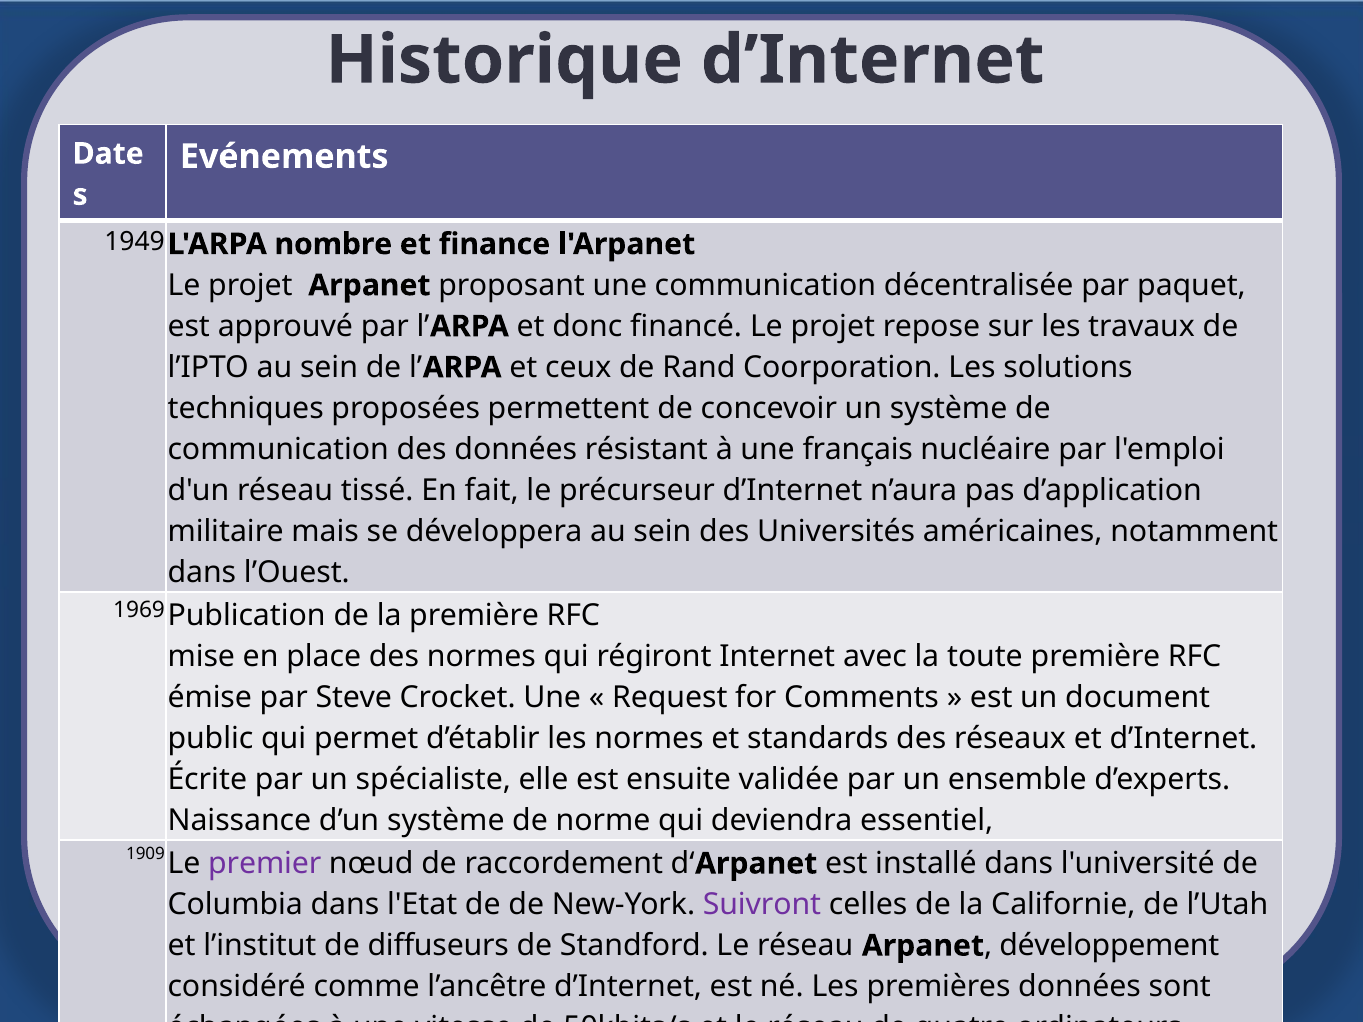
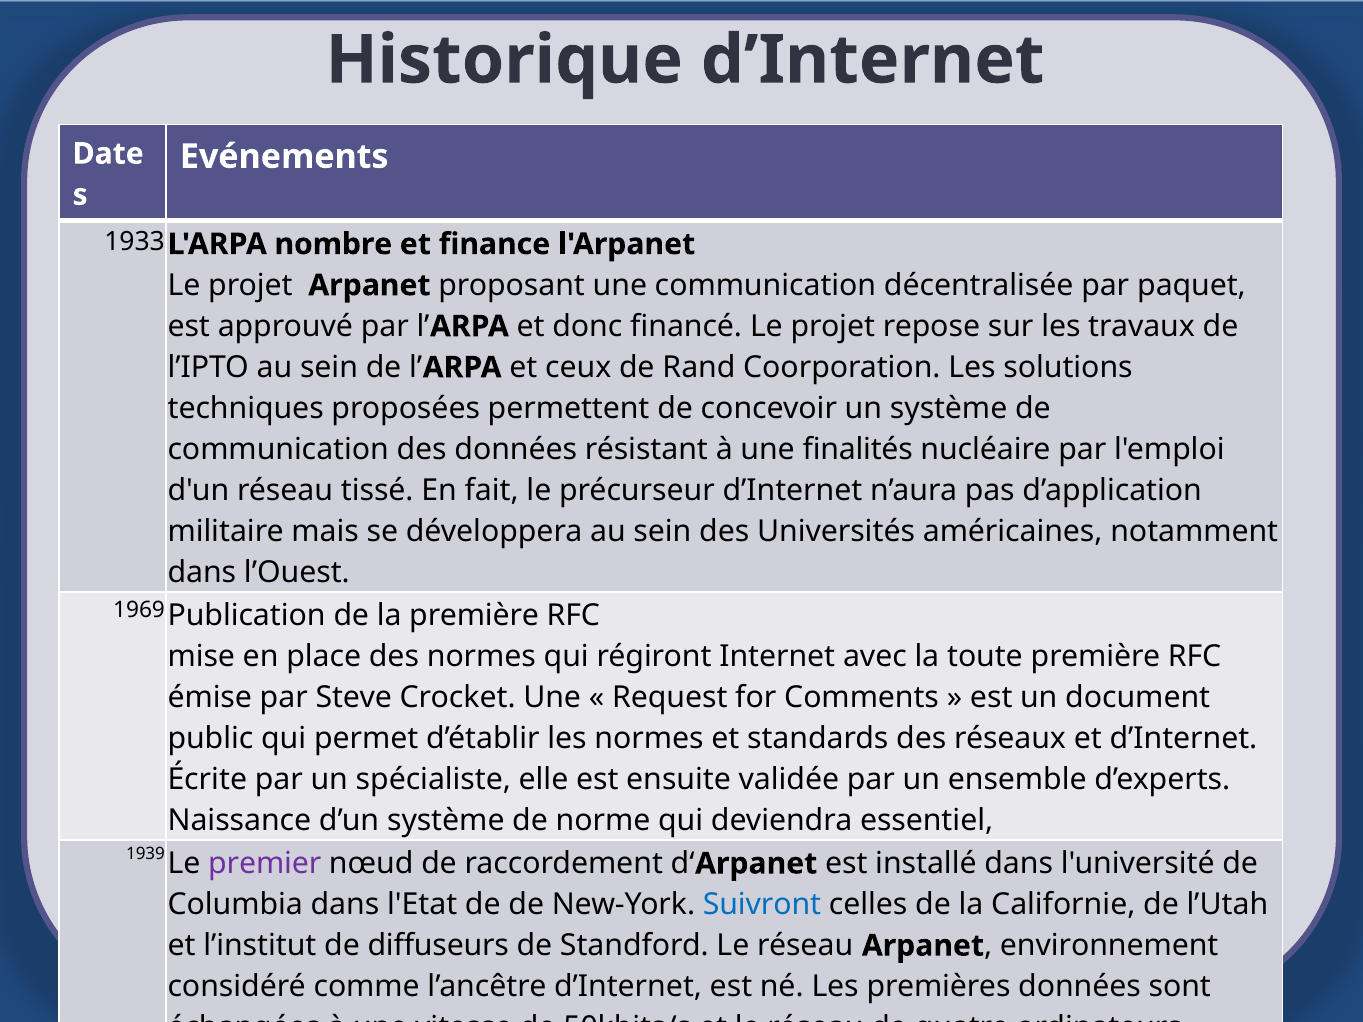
1949: 1949 -> 1933
français: français -> finalités
1909: 1909 -> 1939
Suivront colour: purple -> blue
développement: développement -> environnement
